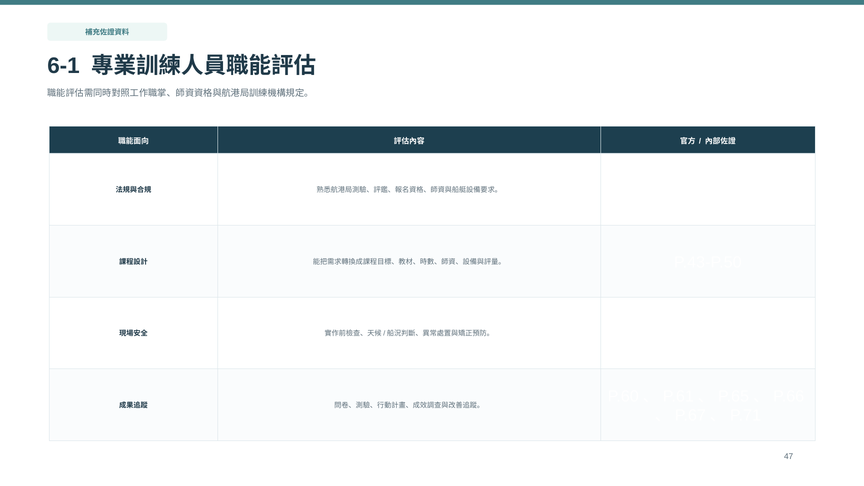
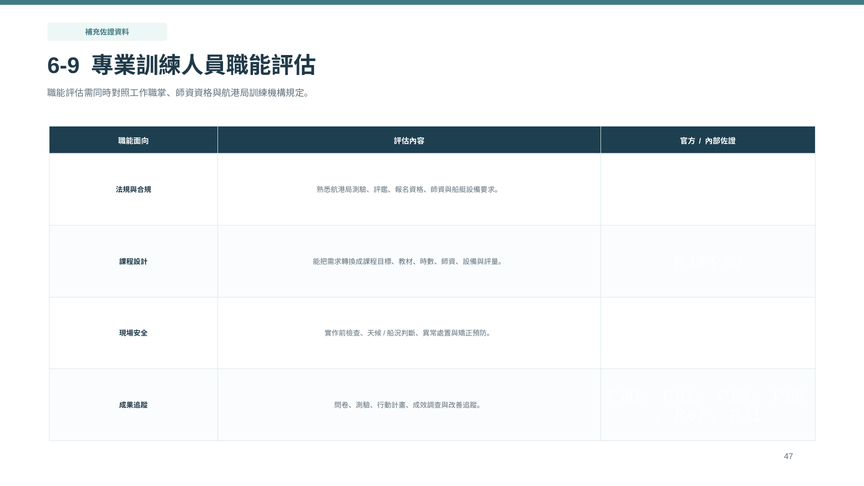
6-1: 6-1 -> 6-9
